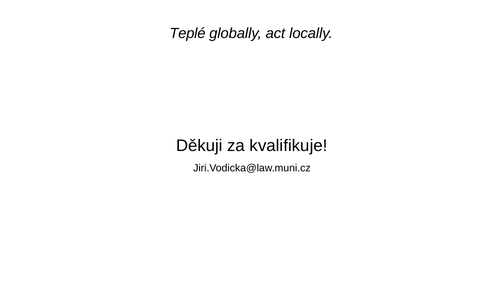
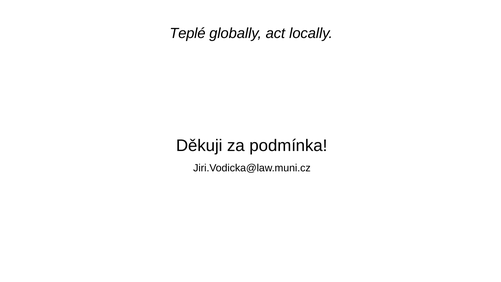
kvalifikuje: kvalifikuje -> podmínka
